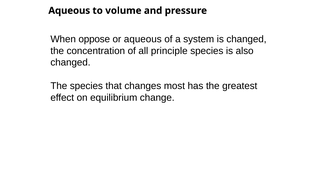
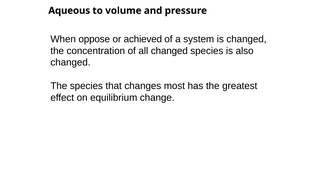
or aqueous: aqueous -> achieved
all principle: principle -> changed
